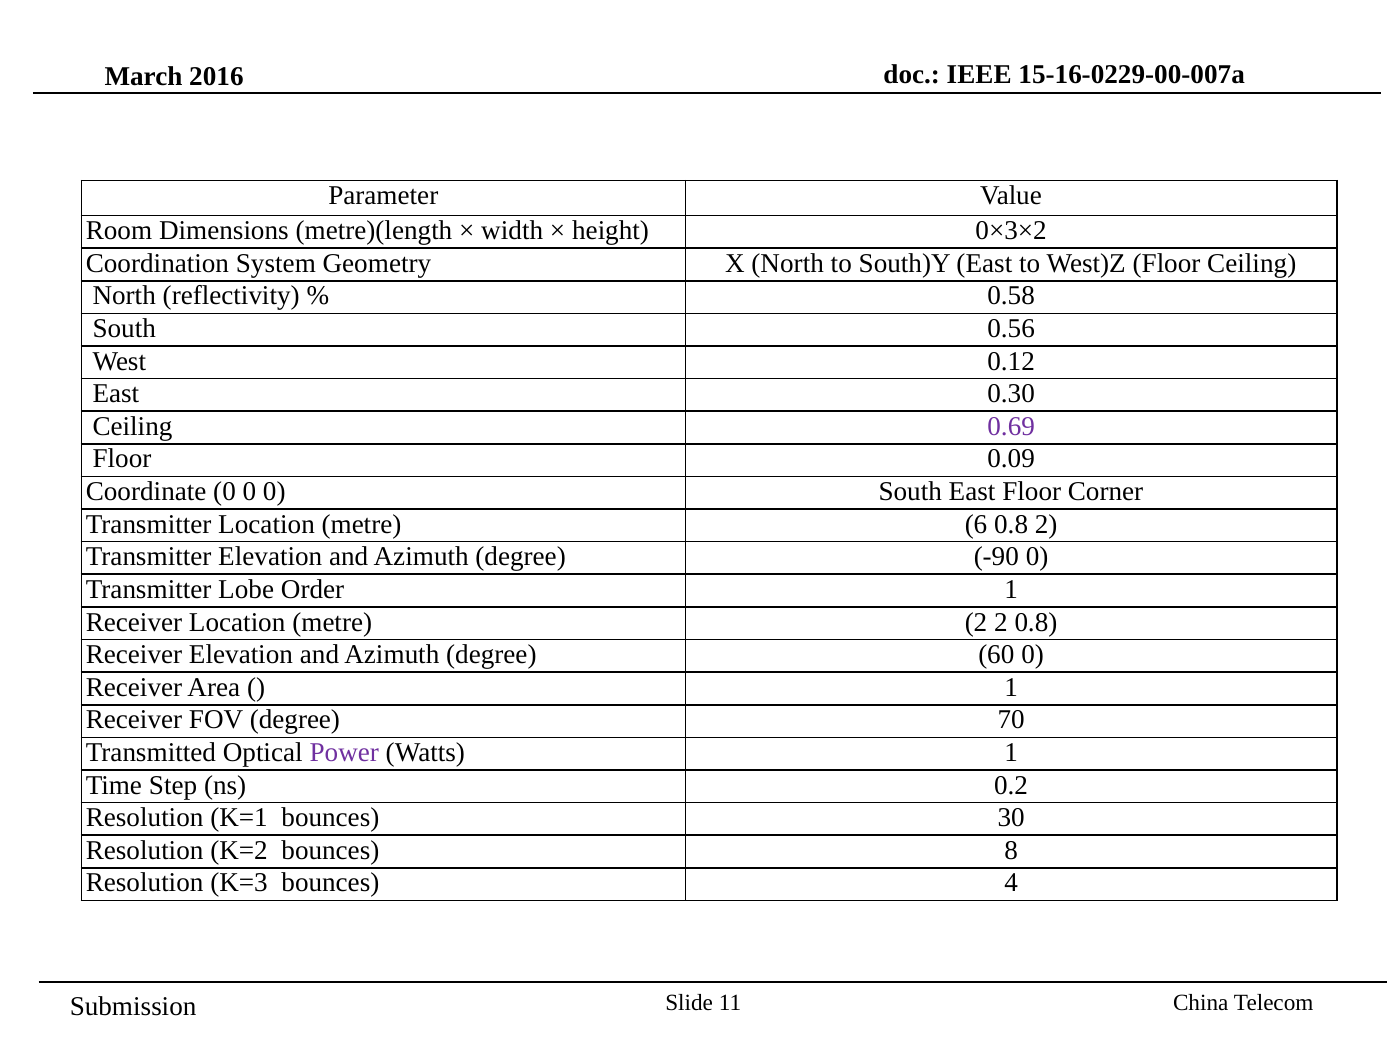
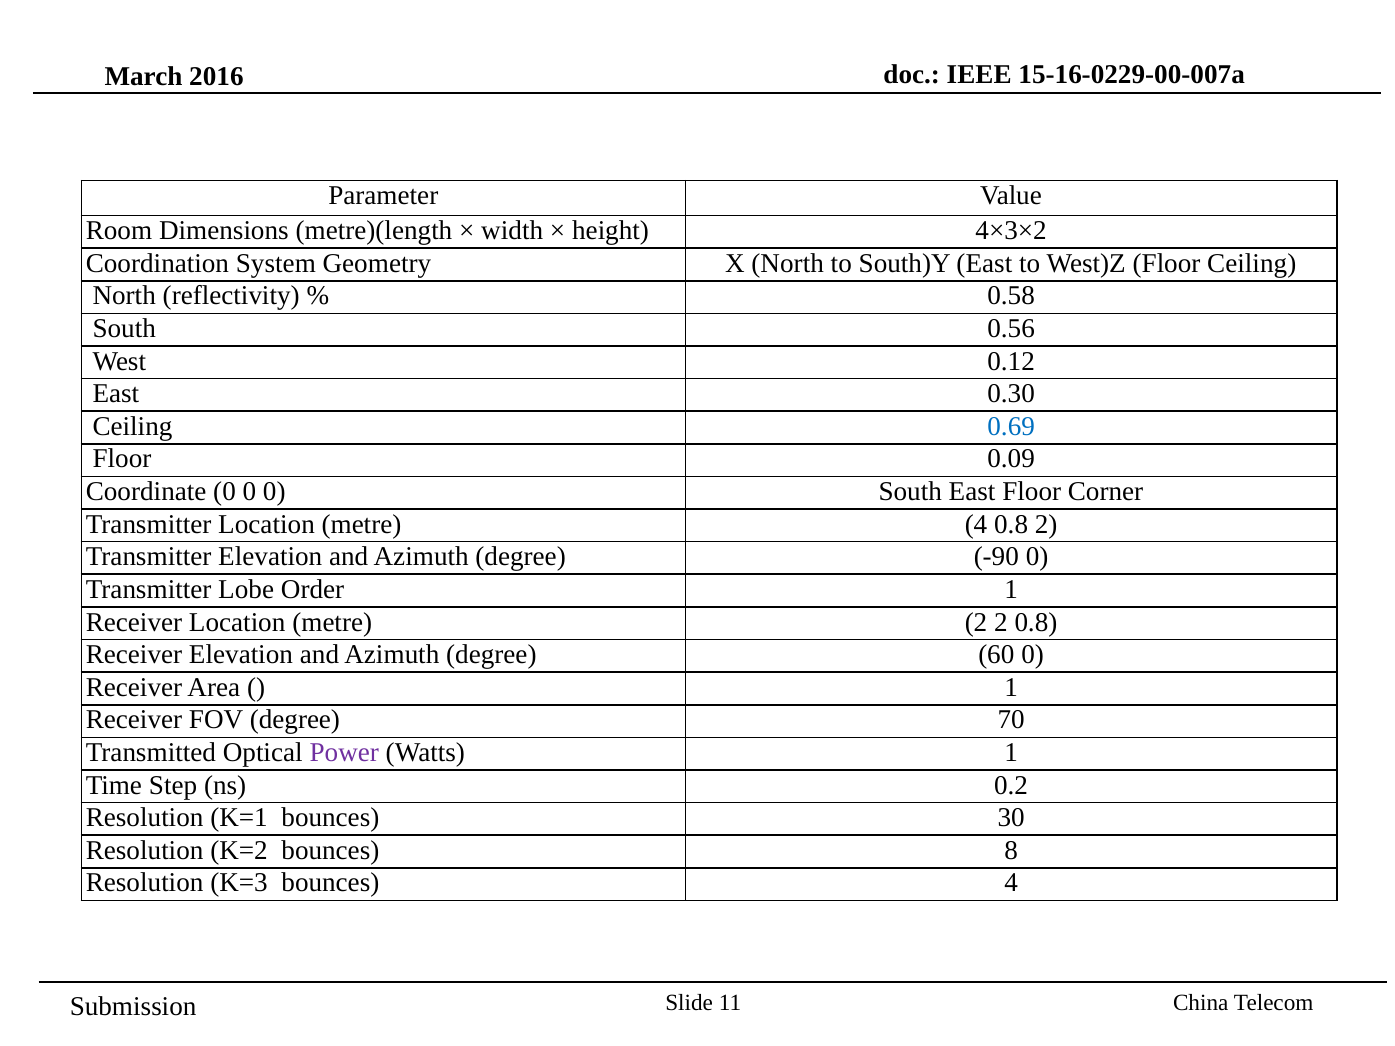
0×3×2: 0×3×2 -> 4×3×2
0.69 colour: purple -> blue
metre 6: 6 -> 4
